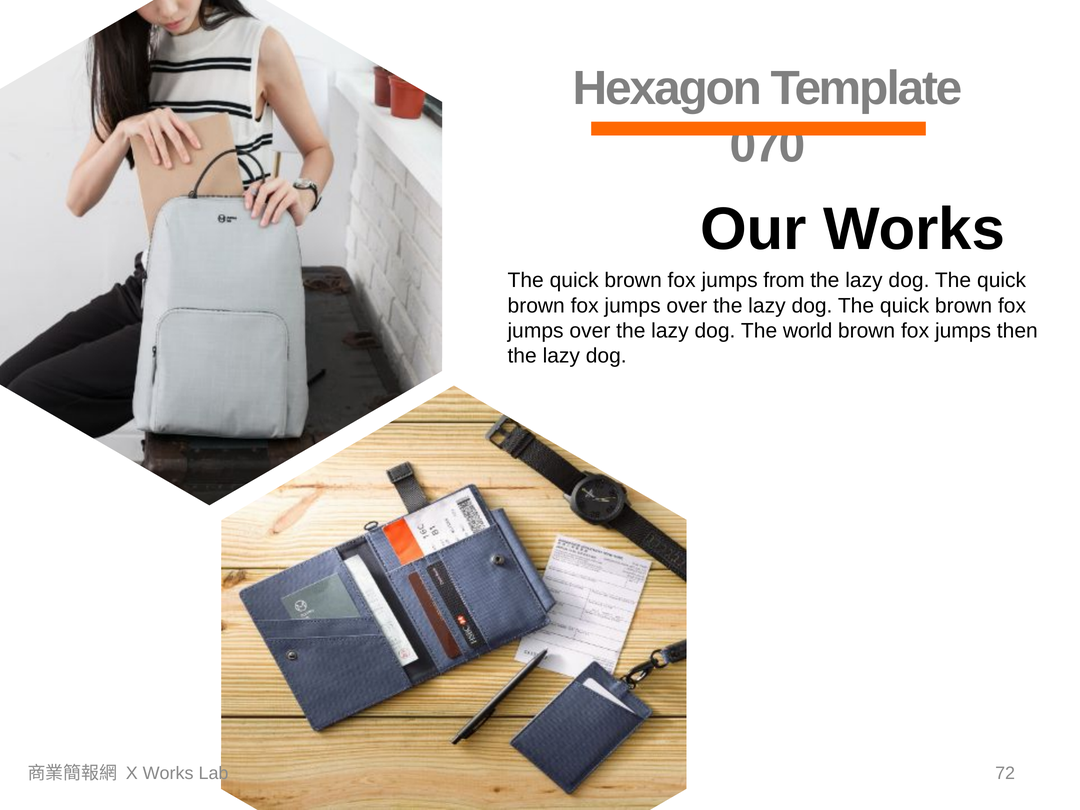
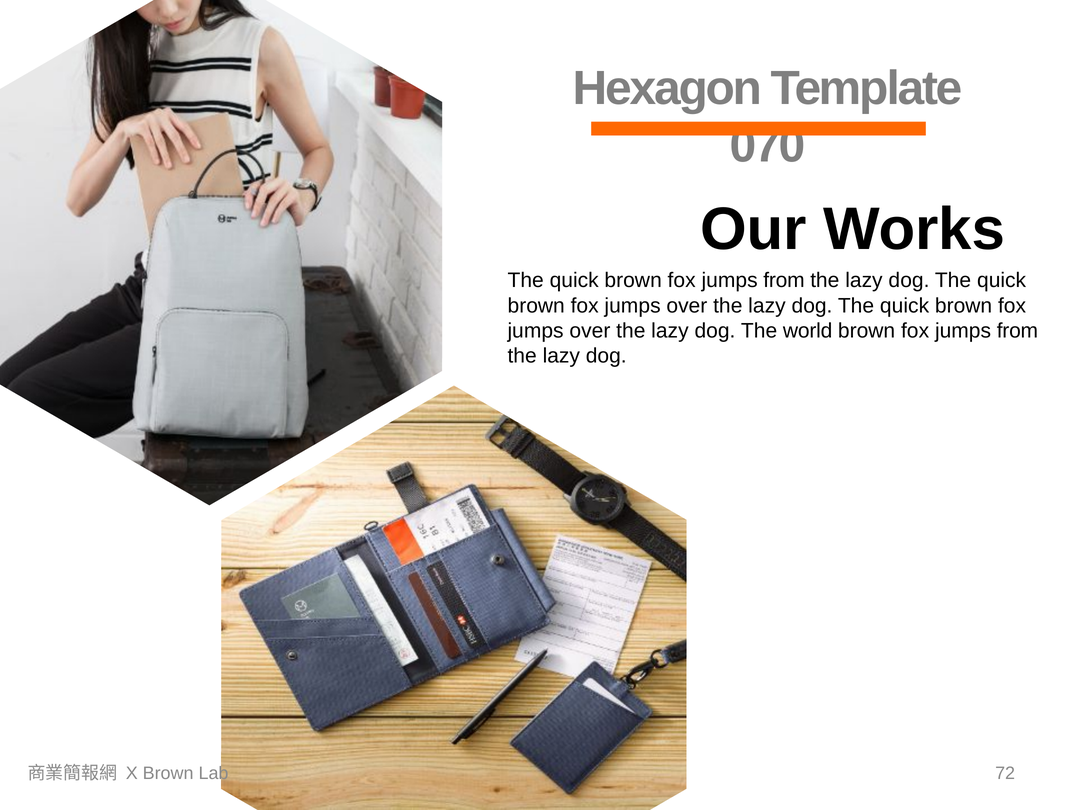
then at (1017, 331): then -> from
X Works: Works -> Brown
